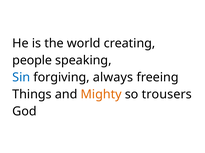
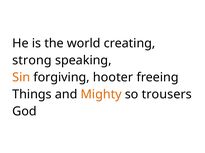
people: people -> strong
Sin colour: blue -> orange
always: always -> hooter
